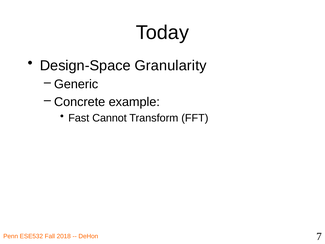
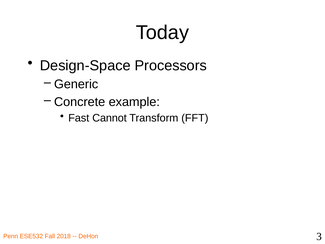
Granularity: Granularity -> Processors
7: 7 -> 3
